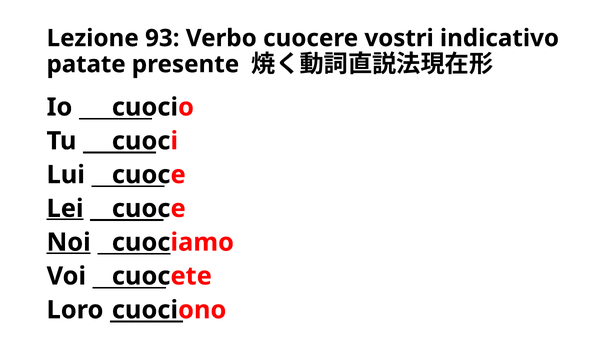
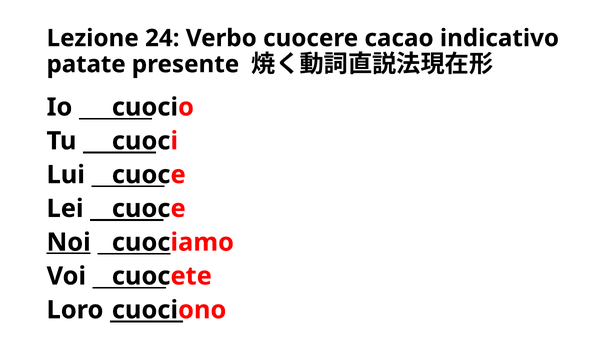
93: 93 -> 24
vostri: vostri -> cacao
Lei underline: present -> none
